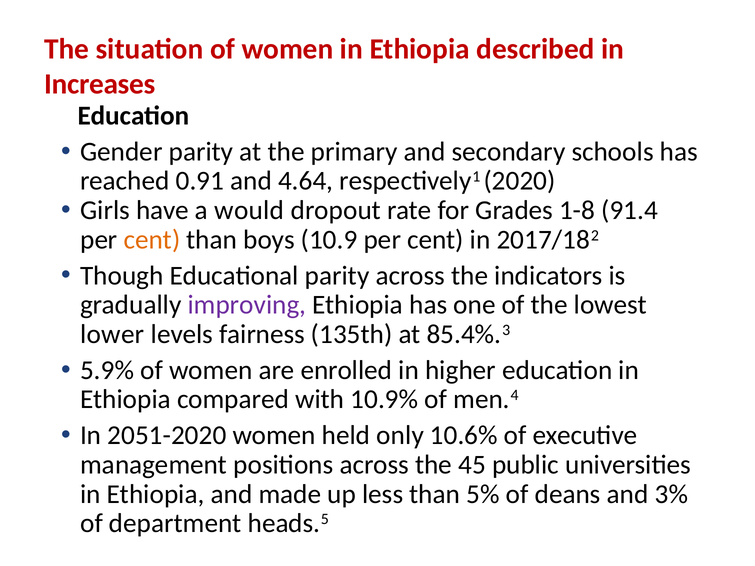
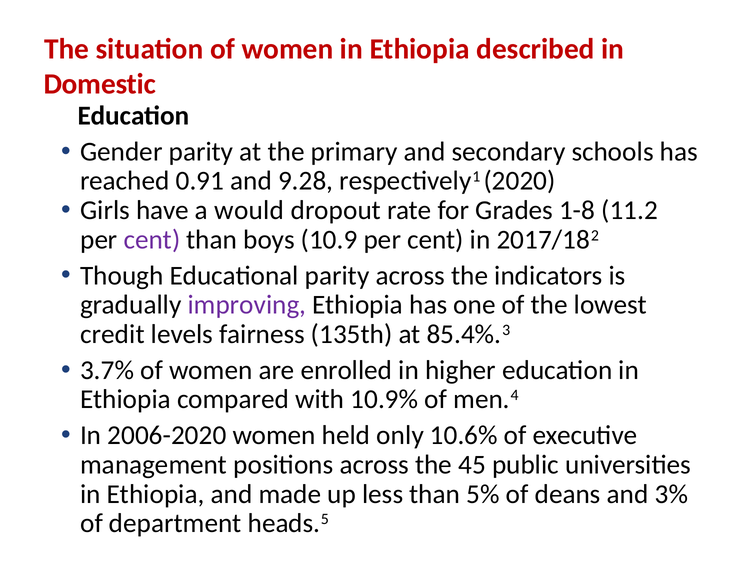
Increases: Increases -> Domestic
4.64: 4.64 -> 9.28
91.4: 91.4 -> 11.2
cent at (152, 240) colour: orange -> purple
lower: lower -> credit
5.9%: 5.9% -> 3.7%
2051-2020: 2051-2020 -> 2006-2020
